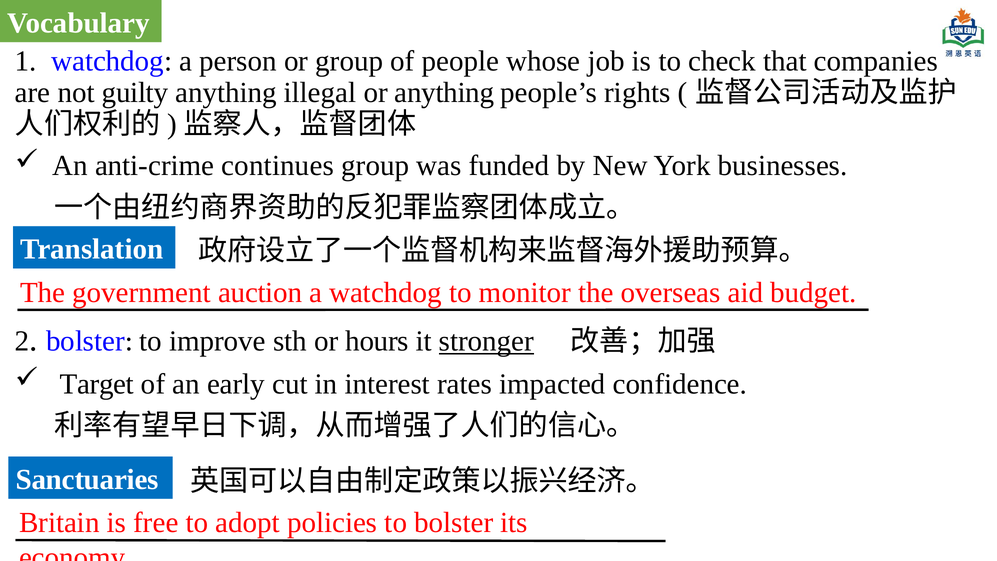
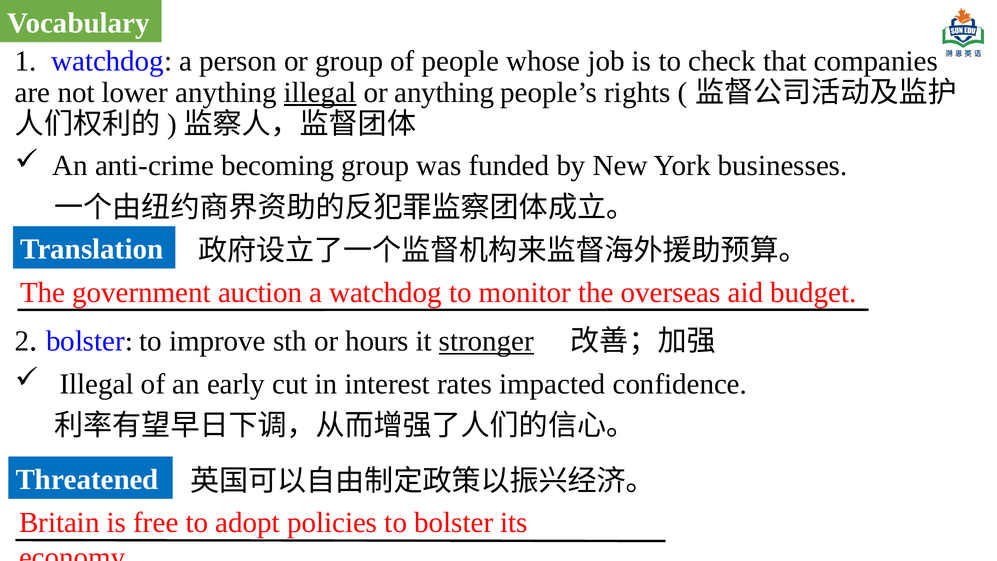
guilty: guilty -> lower
illegal at (320, 93) underline: none -> present
continues: continues -> becoming
Target at (97, 384): Target -> Illegal
Sanctuaries: Sanctuaries -> Threatened
